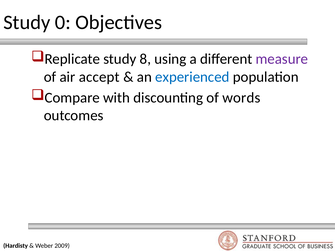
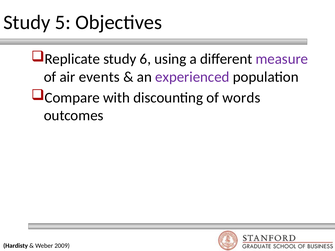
0: 0 -> 5
8: 8 -> 6
accept: accept -> events
experienced colour: blue -> purple
